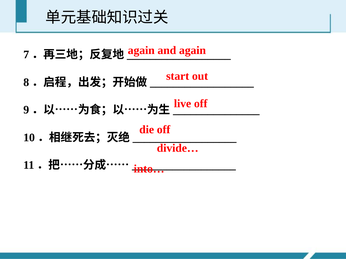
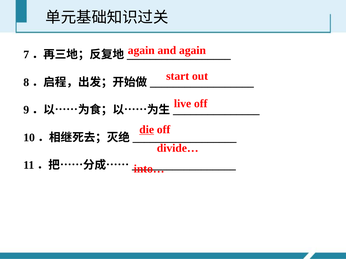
die underline: none -> present
